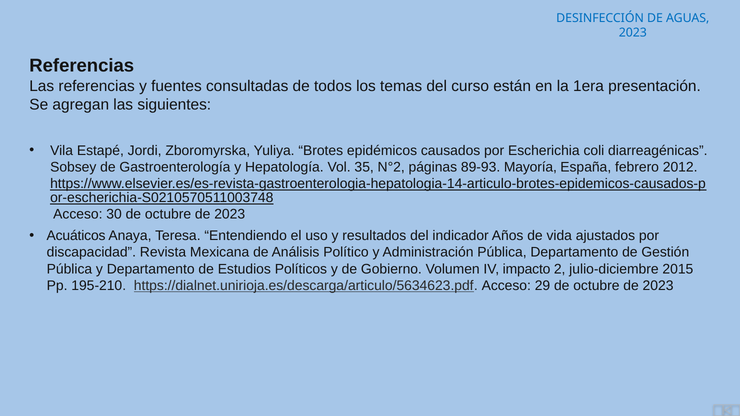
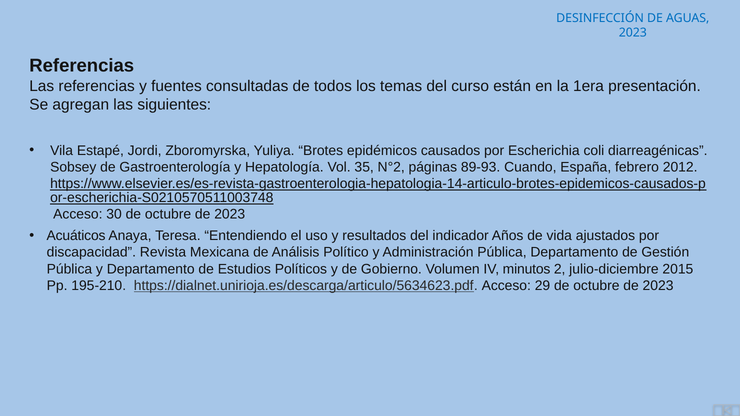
Mayoría: Mayoría -> Cuando
impacto: impacto -> minutos
